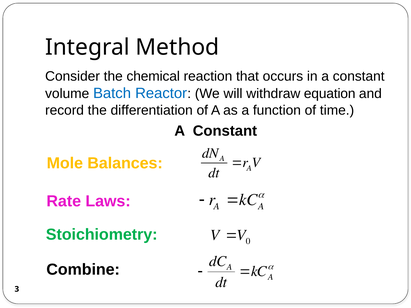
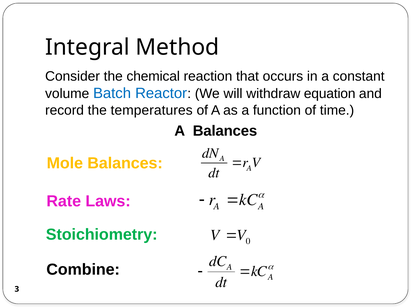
differentiation: differentiation -> temperatures
Constant at (225, 131): Constant -> Balances
